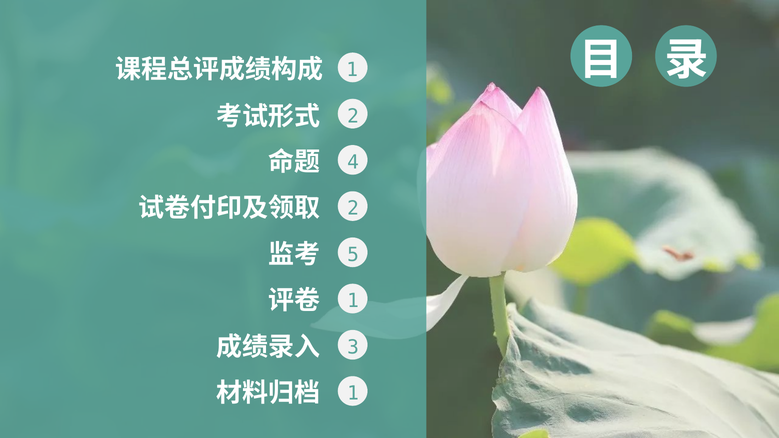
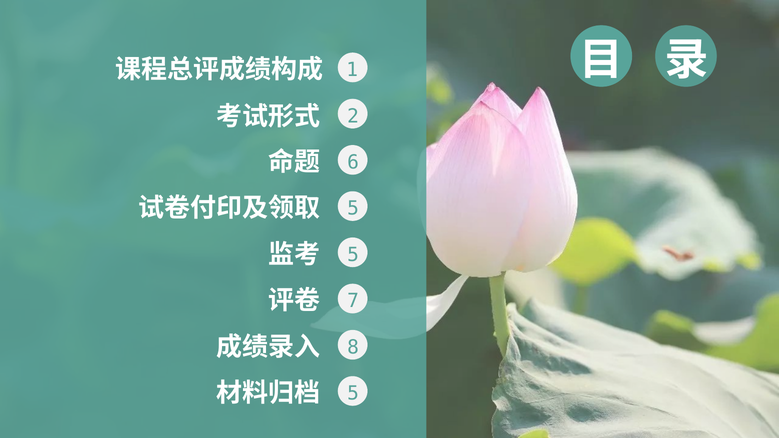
4: 4 -> 6
2 at (353, 209): 2 -> 5
1 at (353, 301): 1 -> 7
3: 3 -> 8
1 at (353, 394): 1 -> 5
